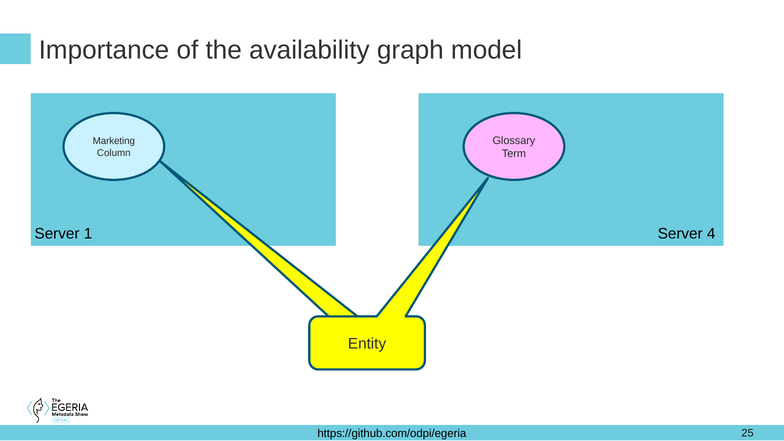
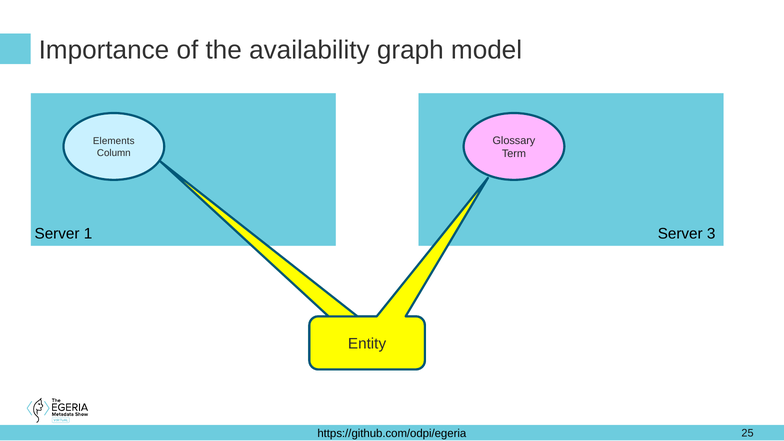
Marketing: Marketing -> Elements
4: 4 -> 3
